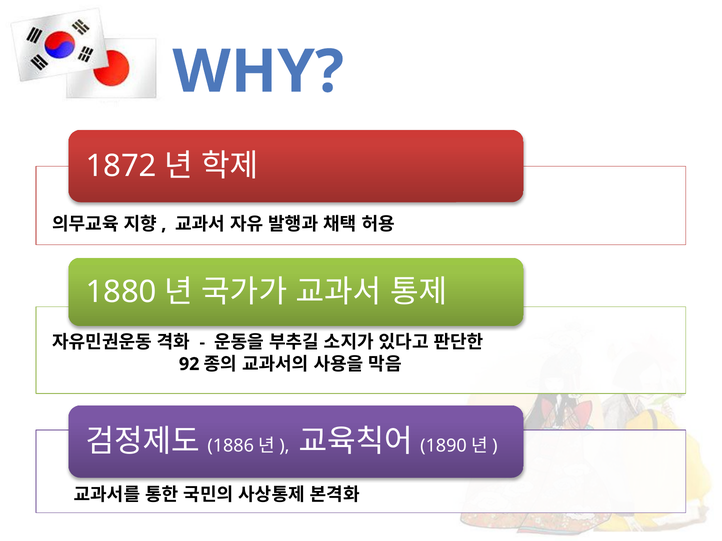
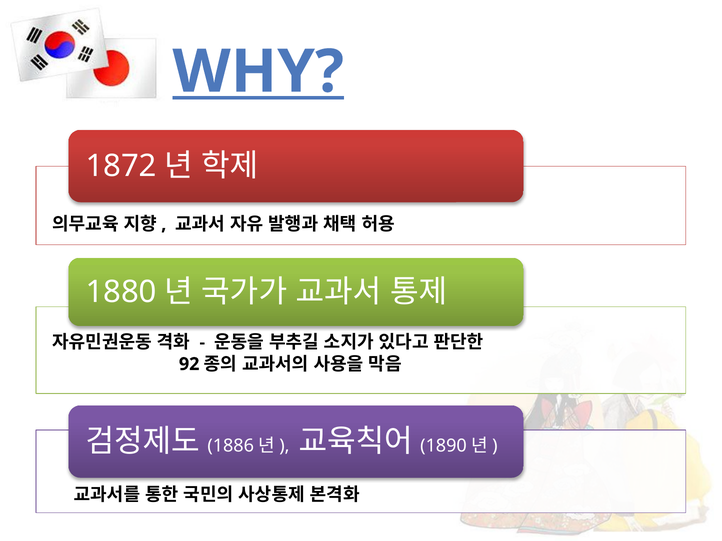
WHY underline: none -> present
